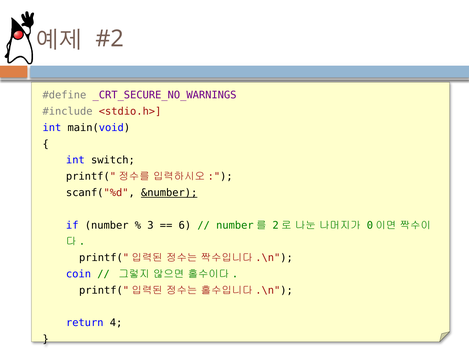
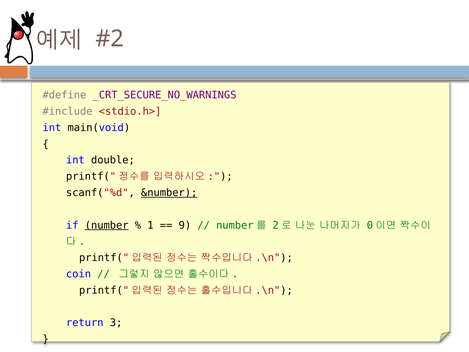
switch: switch -> double
number underline: none -> present
3: 3 -> 1
6: 6 -> 9
4: 4 -> 3
